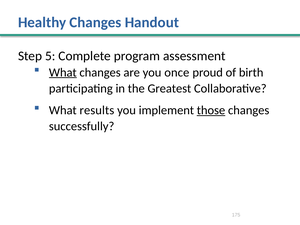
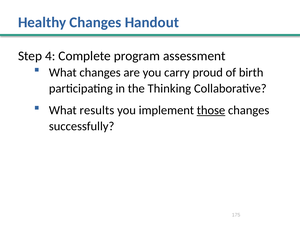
5: 5 -> 4
What at (63, 72) underline: present -> none
once: once -> carry
Greatest: Greatest -> Thinking
